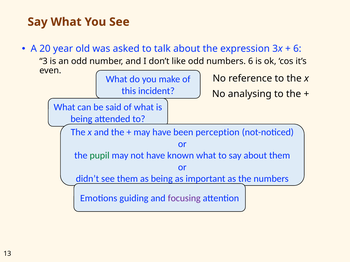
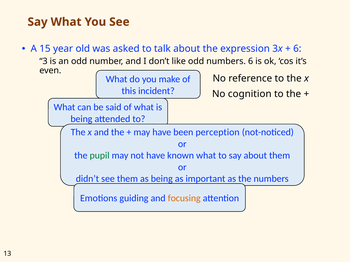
20: 20 -> 15
analysing: analysing -> cognition
focusing colour: purple -> orange
